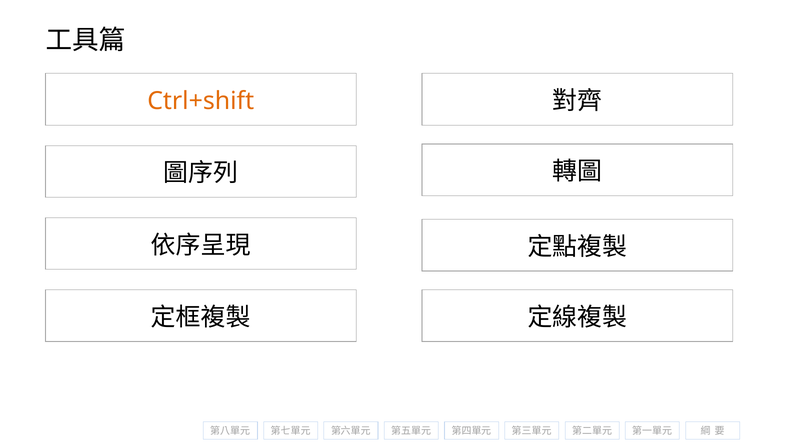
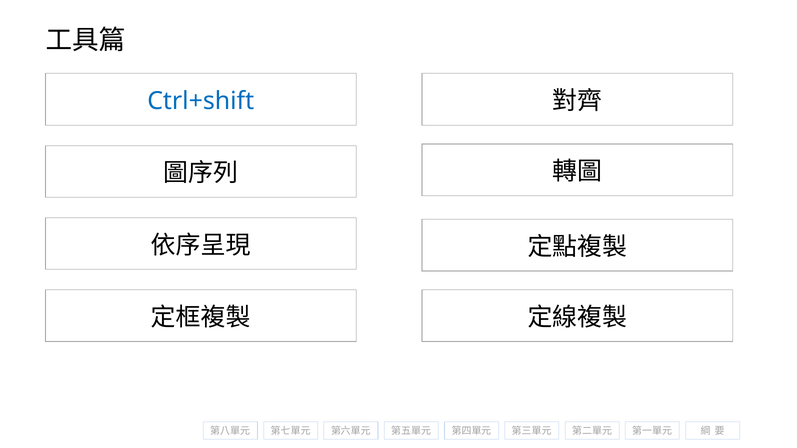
Ctrl+shift colour: orange -> blue
